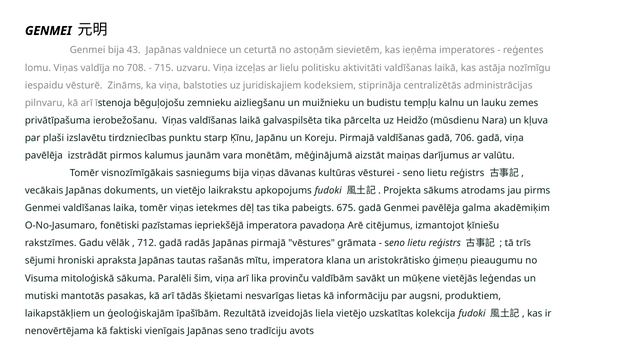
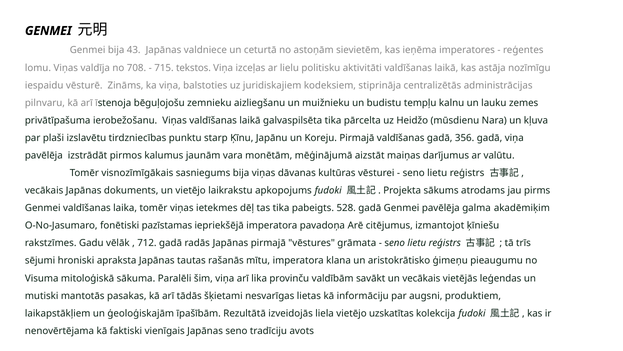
uzvaru: uzvaru -> tekstos
706: 706 -> 356
675: 675 -> 528
un mūķene: mūķene -> vecākais
